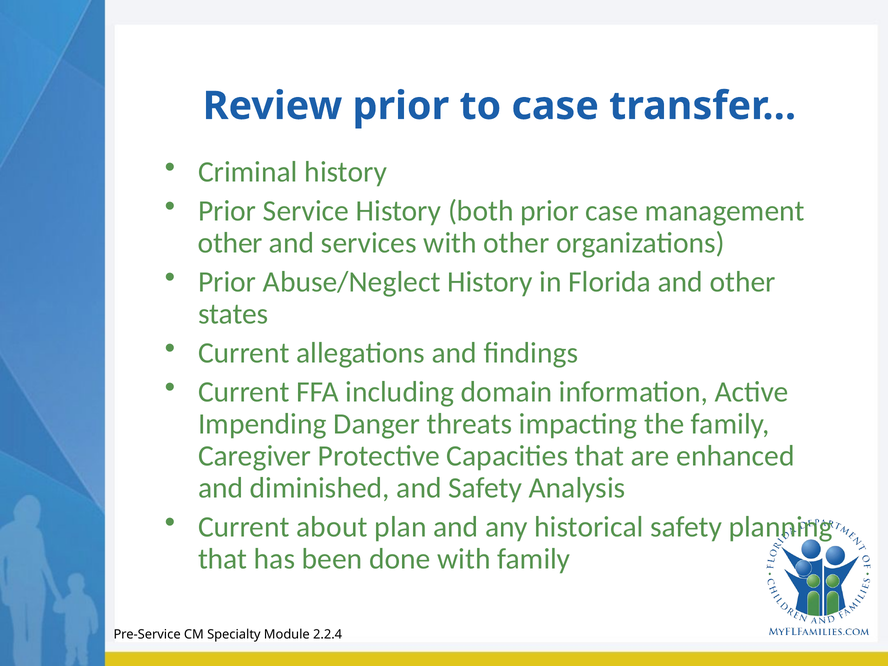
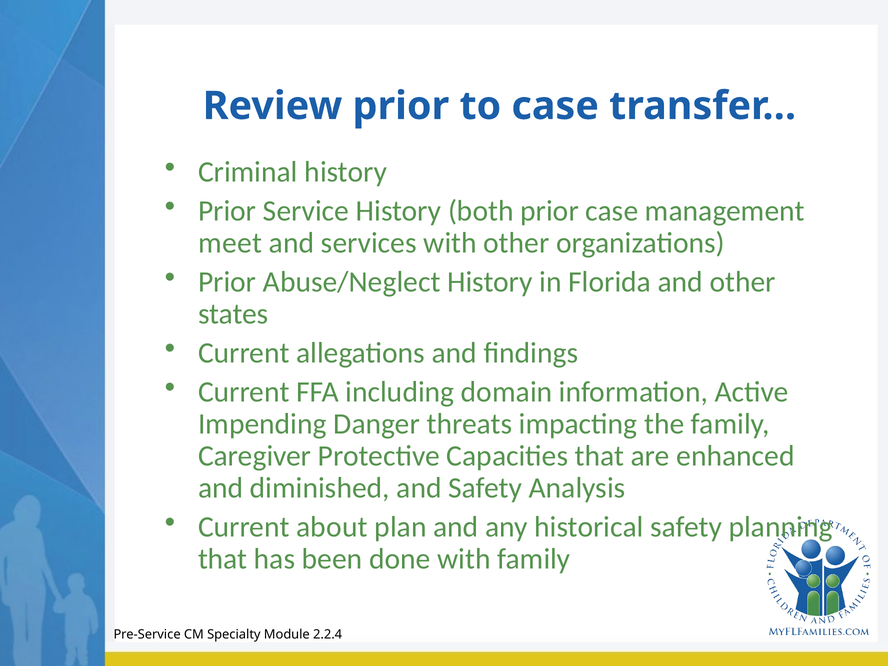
other at (230, 243): other -> meet
